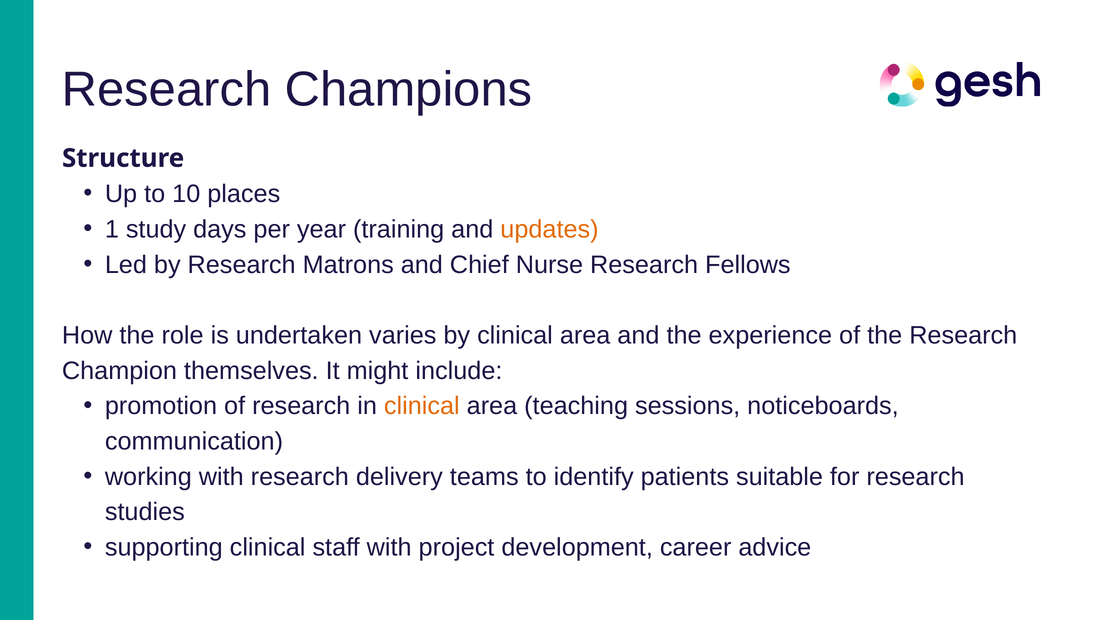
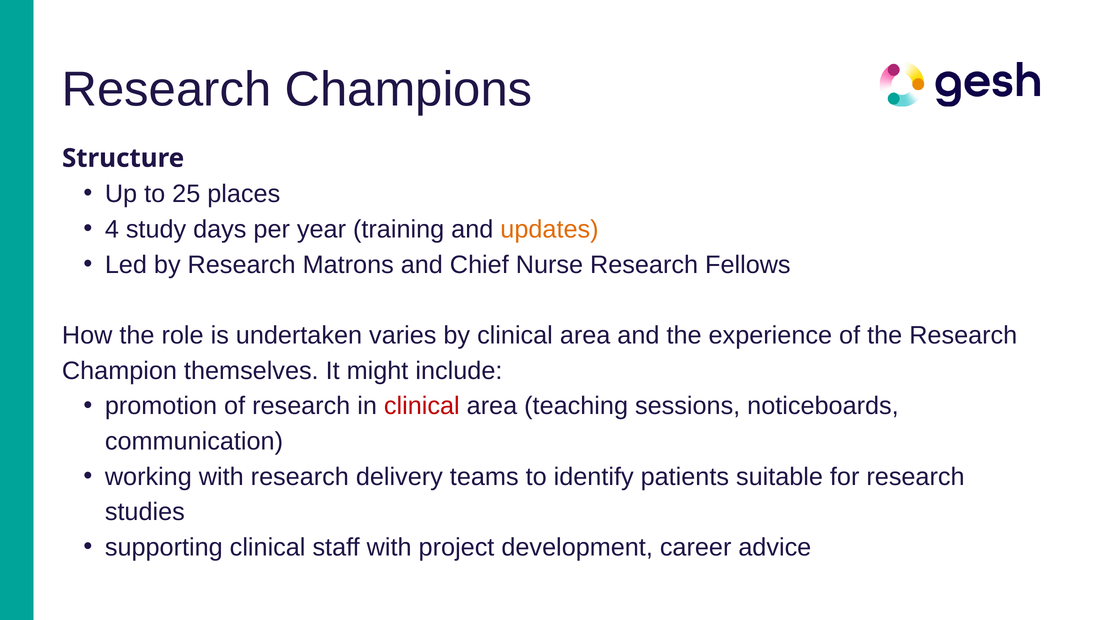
10: 10 -> 25
1: 1 -> 4
clinical at (422, 406) colour: orange -> red
